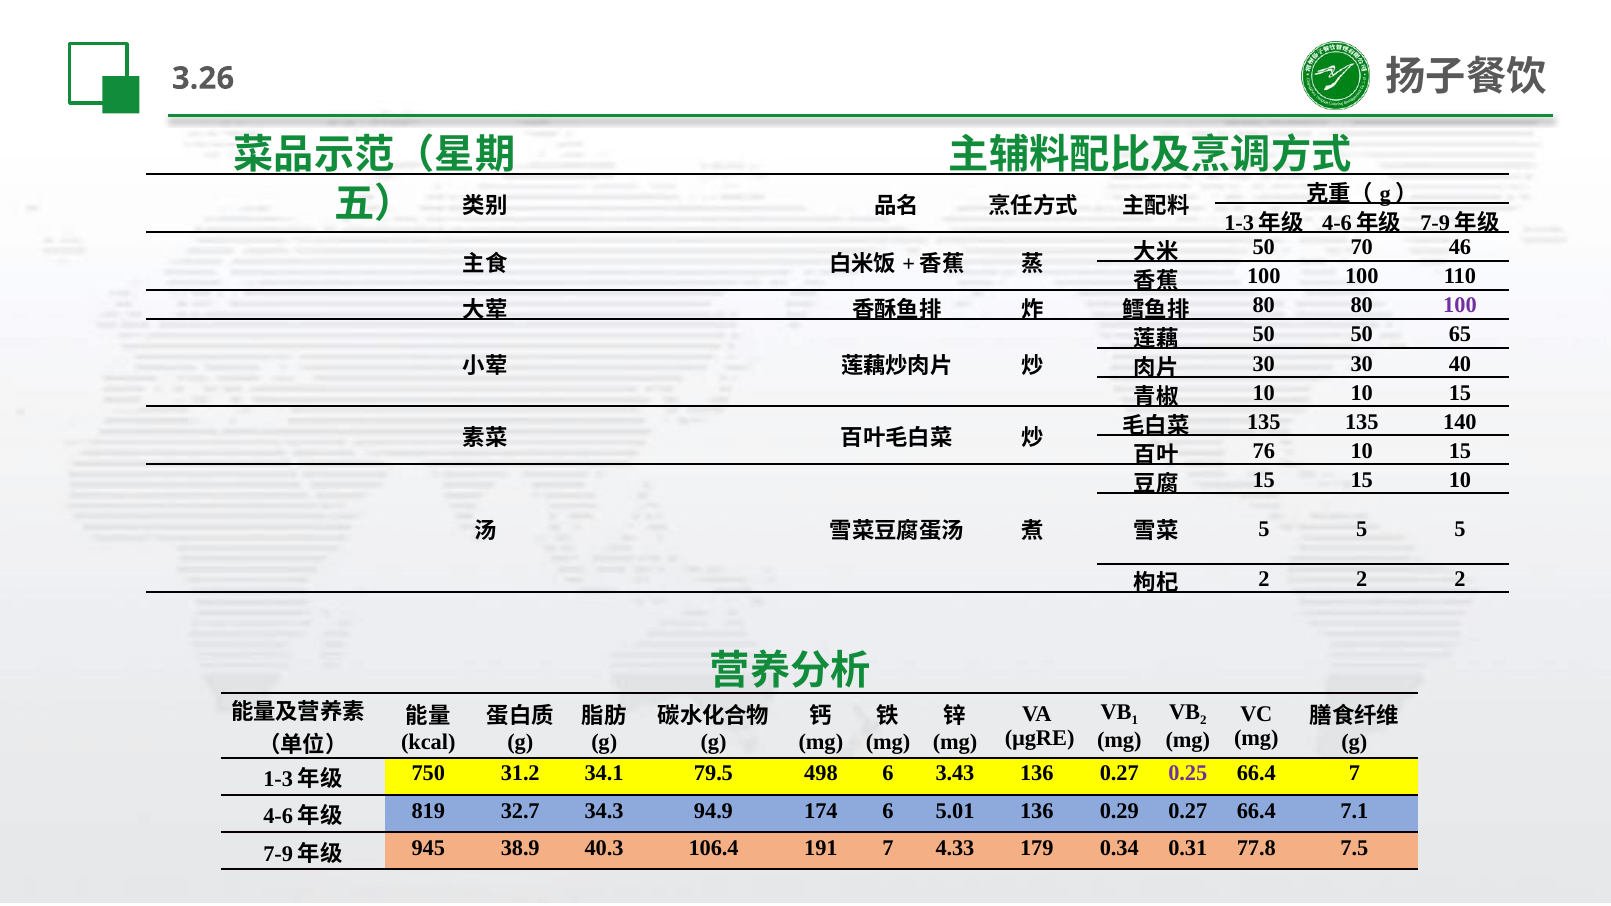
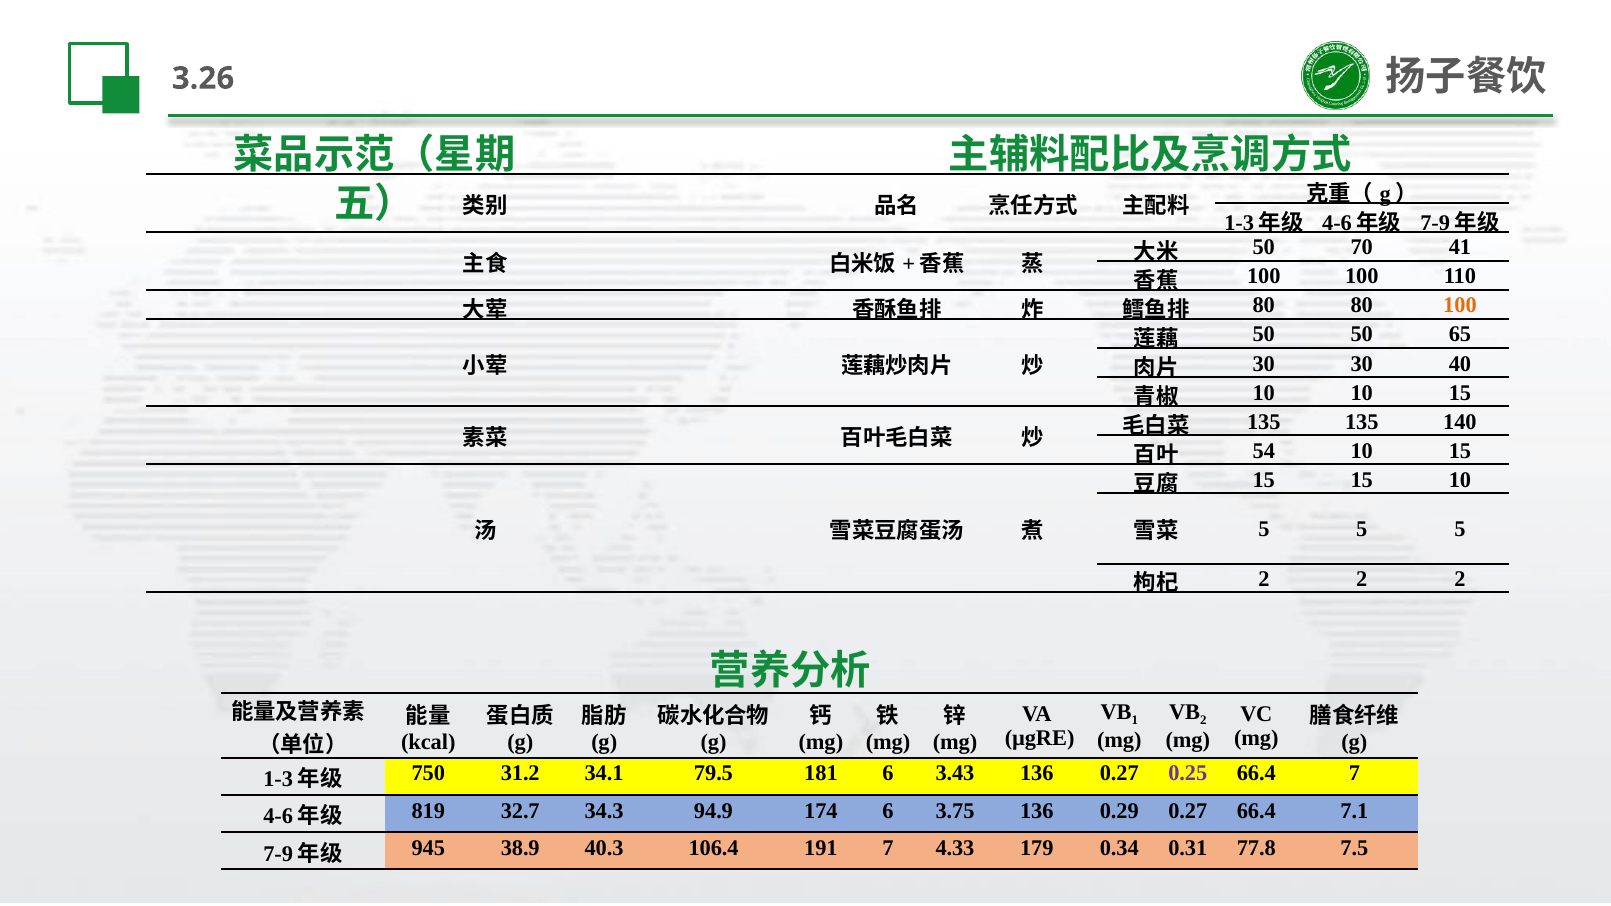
46: 46 -> 41
100 at (1460, 306) colour: purple -> orange
76: 76 -> 54
498: 498 -> 181
5.01: 5.01 -> 3.75
